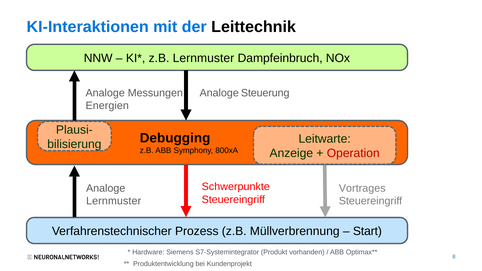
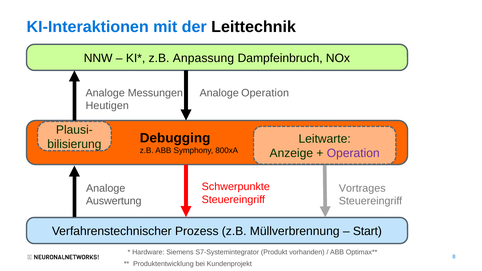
z.B Lernmuster: Lernmuster -> Anpassung
Analoge Steuerung: Steuerung -> Operation
Energien: Energien -> Heutigen
Operation at (353, 153) colour: red -> purple
Lernmuster at (114, 201): Lernmuster -> Auswertung
